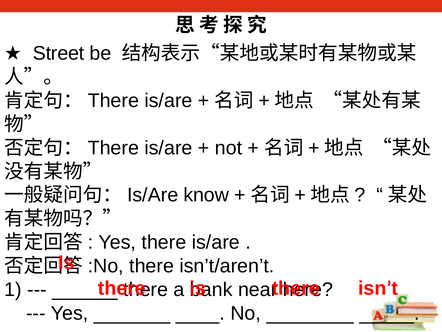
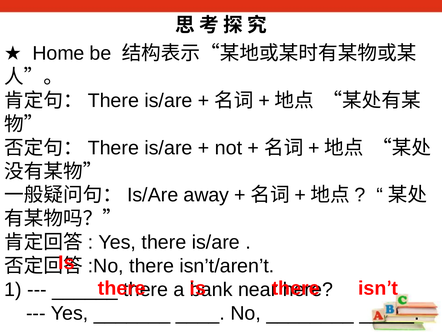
Street: Street -> Home
know: know -> away
